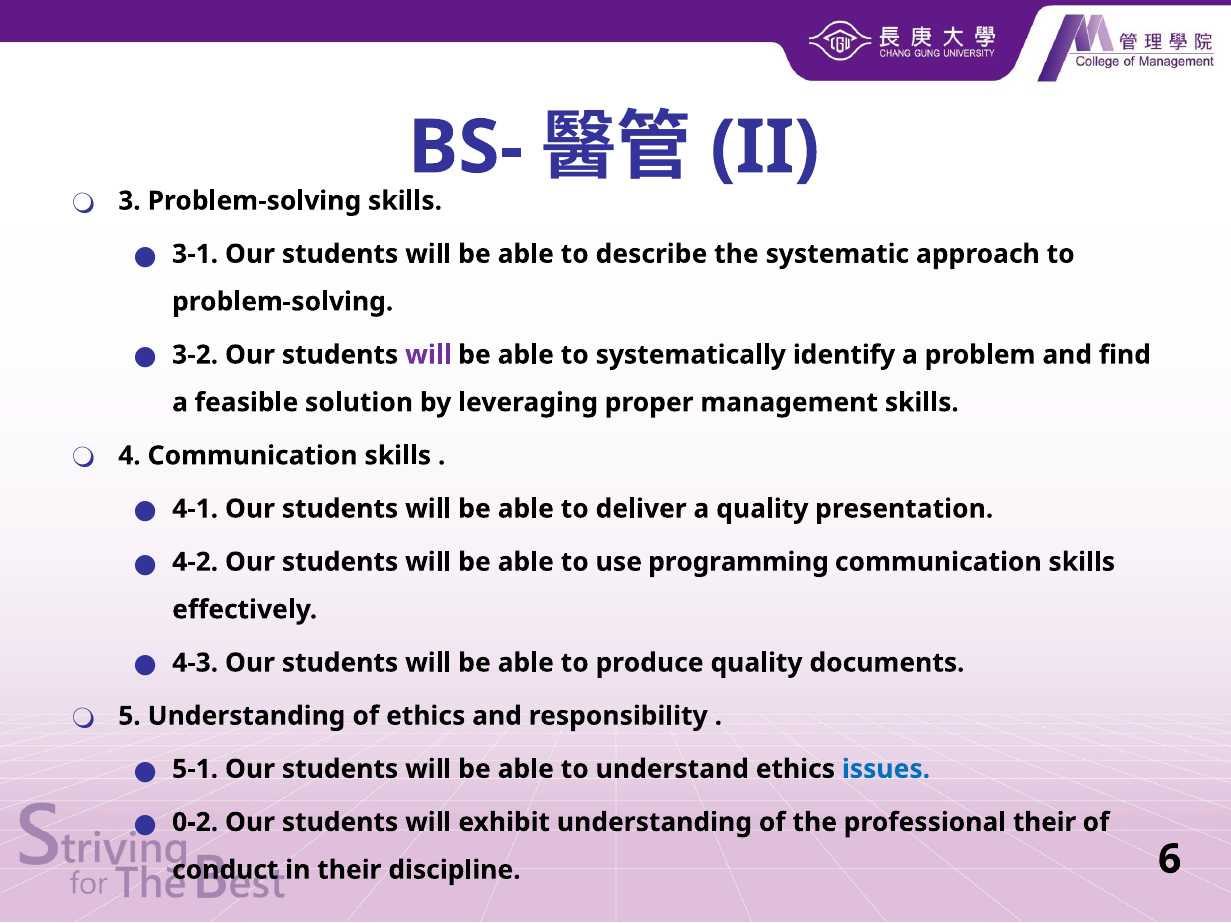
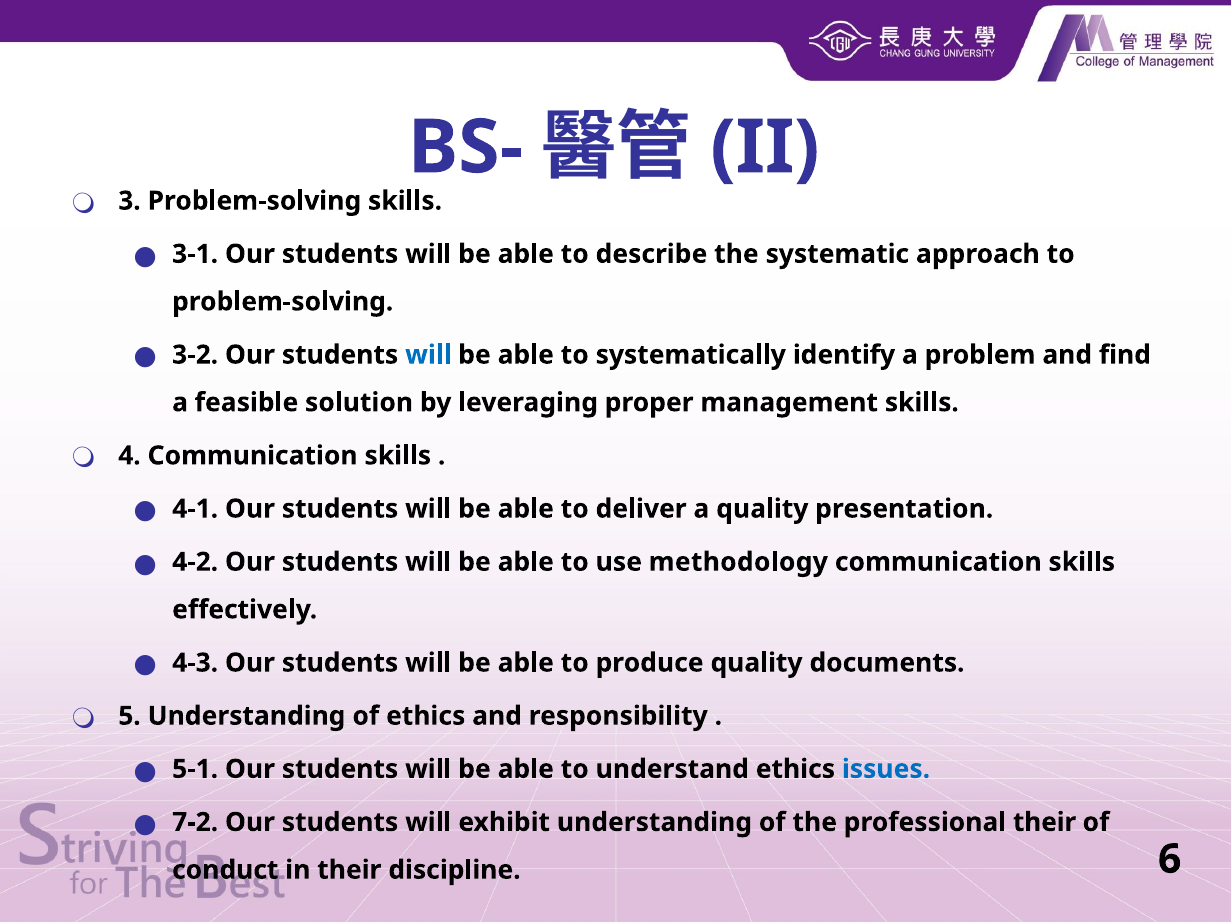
will at (428, 355) colour: purple -> blue
programming: programming -> methodology
0-2: 0-2 -> 7-2
